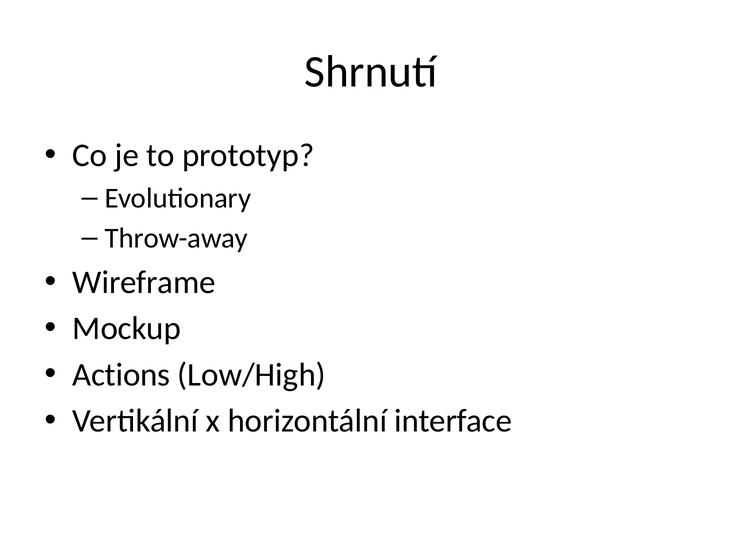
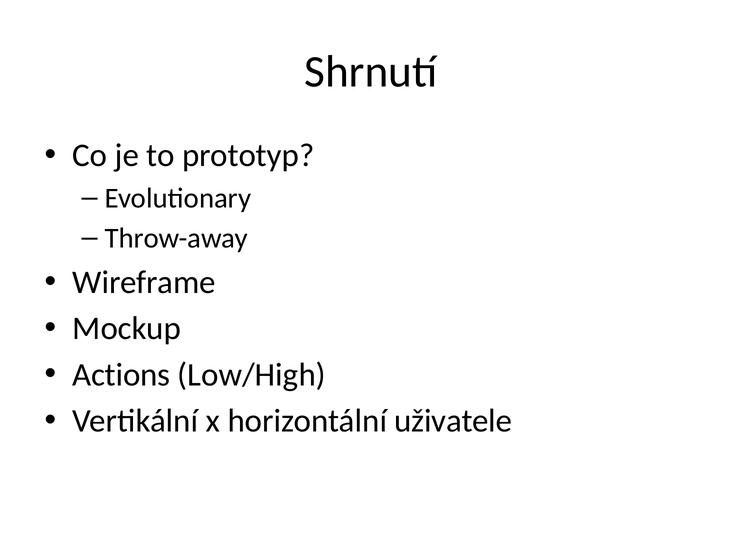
interface: interface -> uživatele
